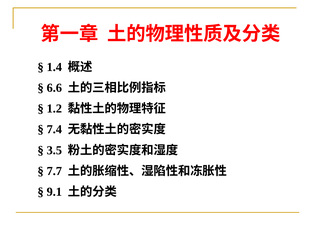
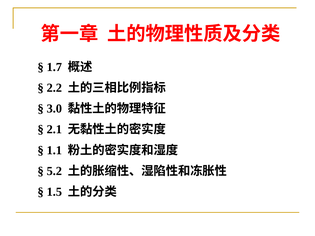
1.4: 1.4 -> 1.7
6.6: 6.6 -> 2.2
1.2: 1.2 -> 3.0
7.4: 7.4 -> 2.1
3.5: 3.5 -> 1.1
7.7: 7.7 -> 5.2
9.1: 9.1 -> 1.5
